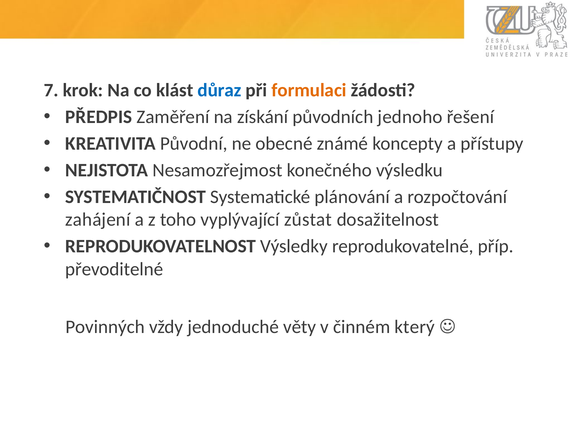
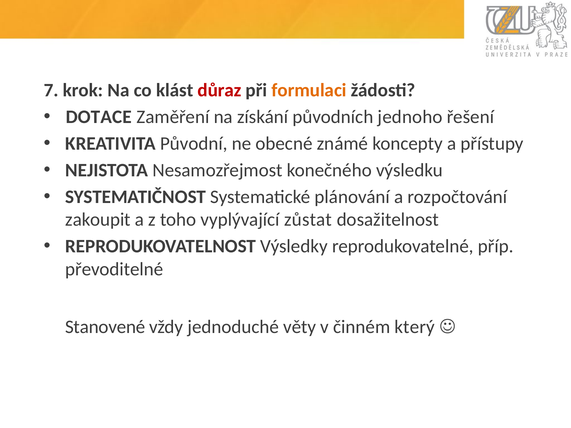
důraz colour: blue -> red
PŘEDPIS: PŘEDPIS -> DOTACE
zahájení: zahájení -> zakoupit
Povinných: Povinných -> Stanovené
